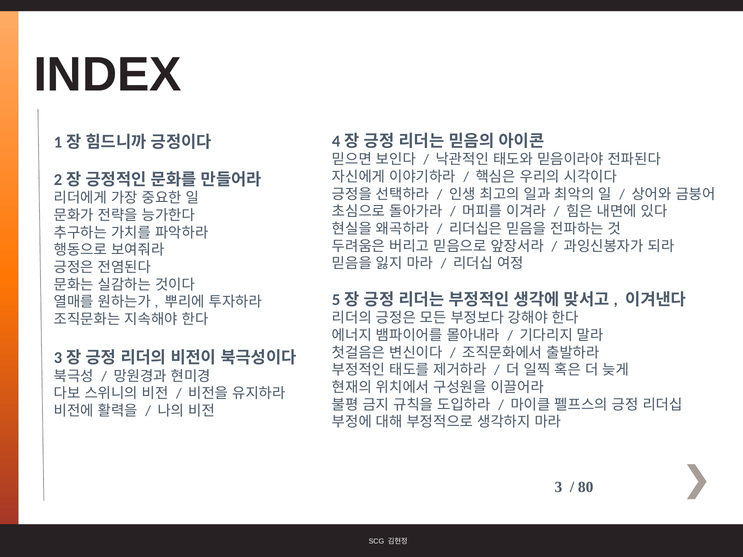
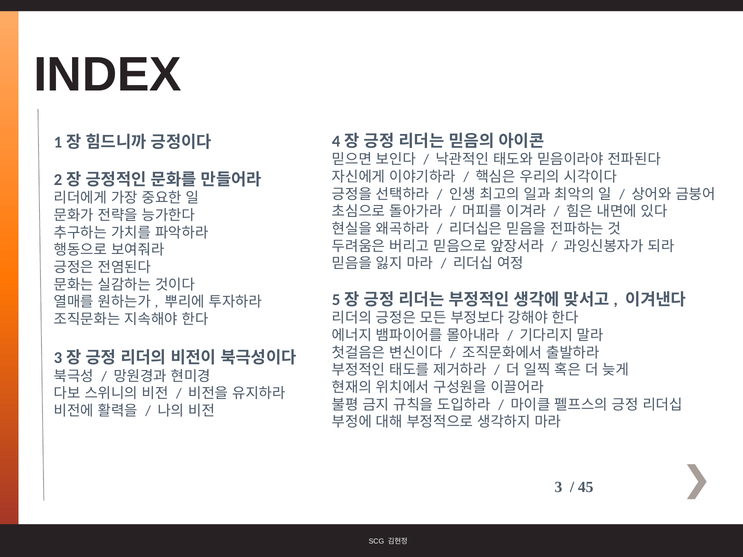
80: 80 -> 45
